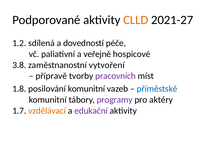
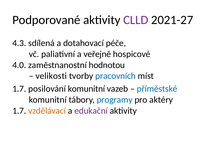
CLLD colour: orange -> purple
1.2: 1.2 -> 4.3
dovedností: dovedností -> dotahovací
3.8: 3.8 -> 4.0
vytvoření: vytvoření -> hodnotou
přípravě: přípravě -> velikosti
pracovních colour: purple -> blue
1.8 at (19, 89): 1.8 -> 1.7
programy colour: purple -> blue
